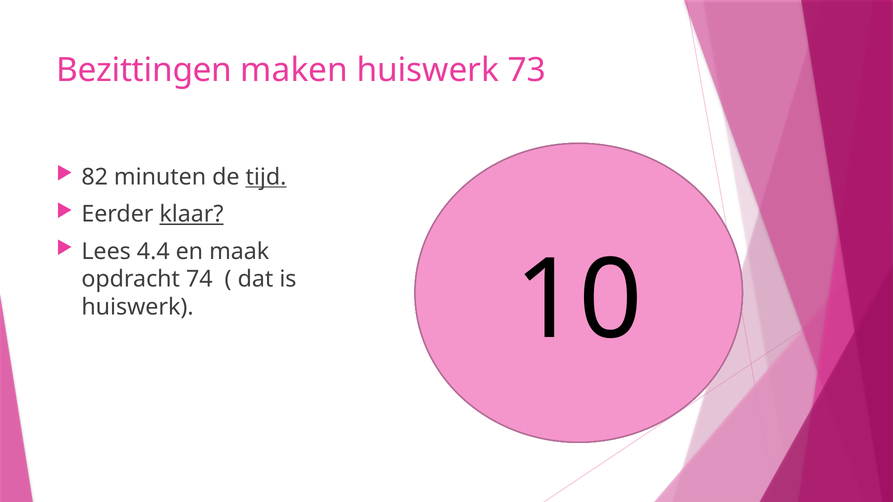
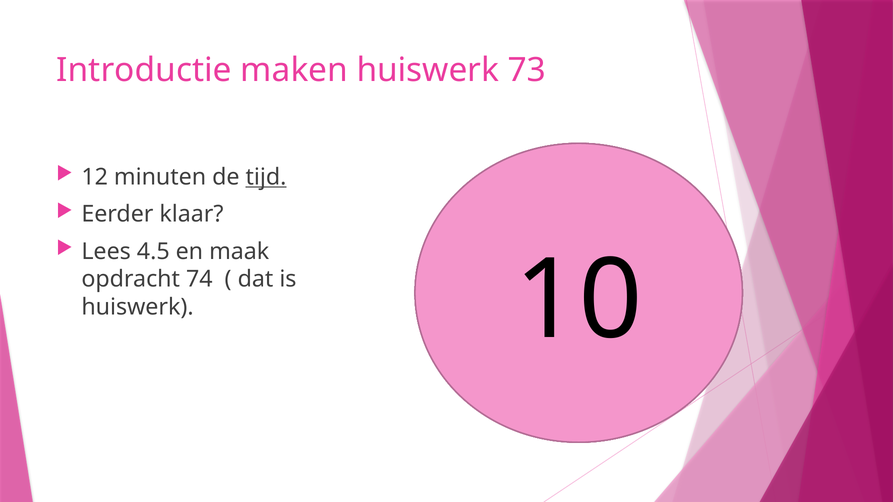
Bezittingen: Bezittingen -> Introductie
82: 82 -> 12
klaar underline: present -> none
4.4: 4.4 -> 4.5
